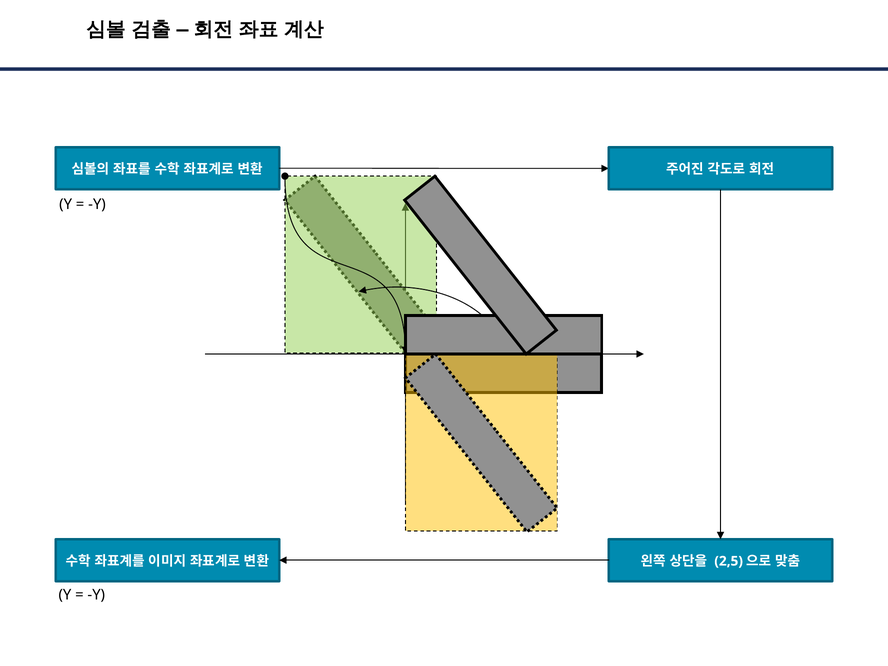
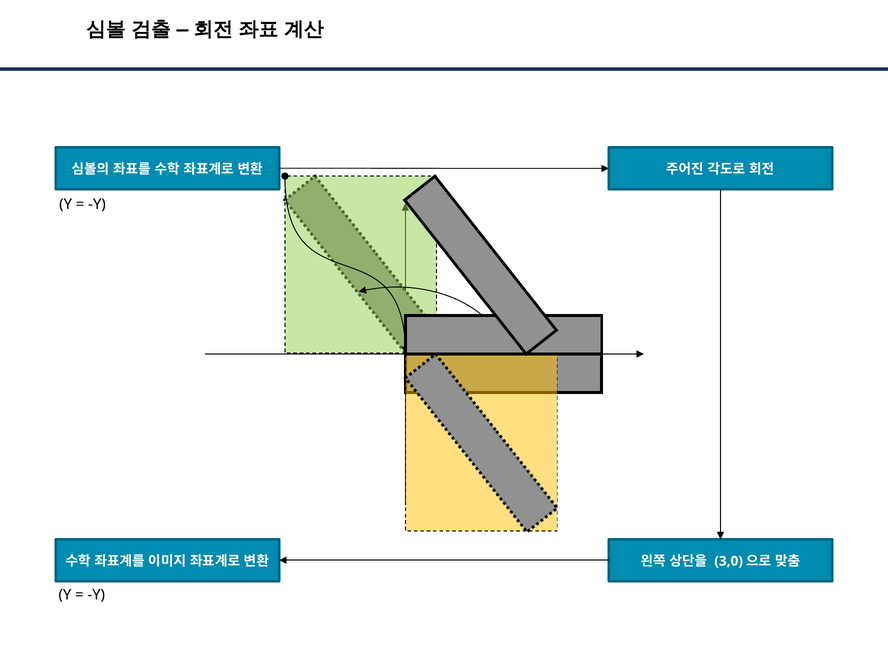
2,5: 2,5 -> 3,0
